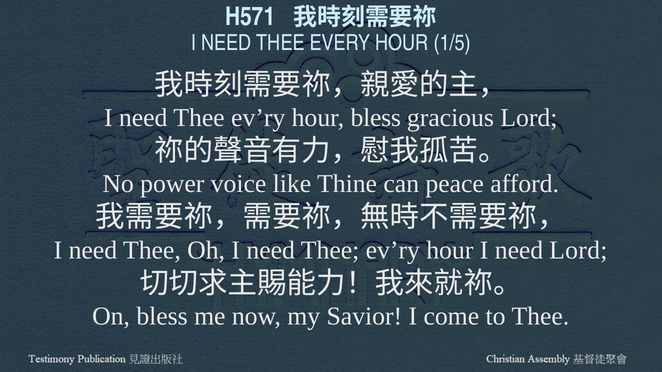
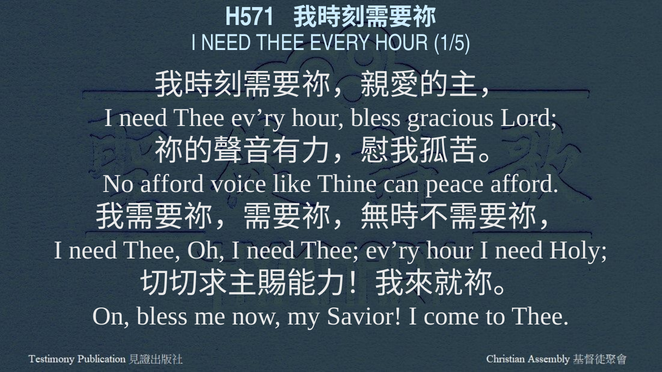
No power: power -> afford
need Lord: Lord -> Holy
